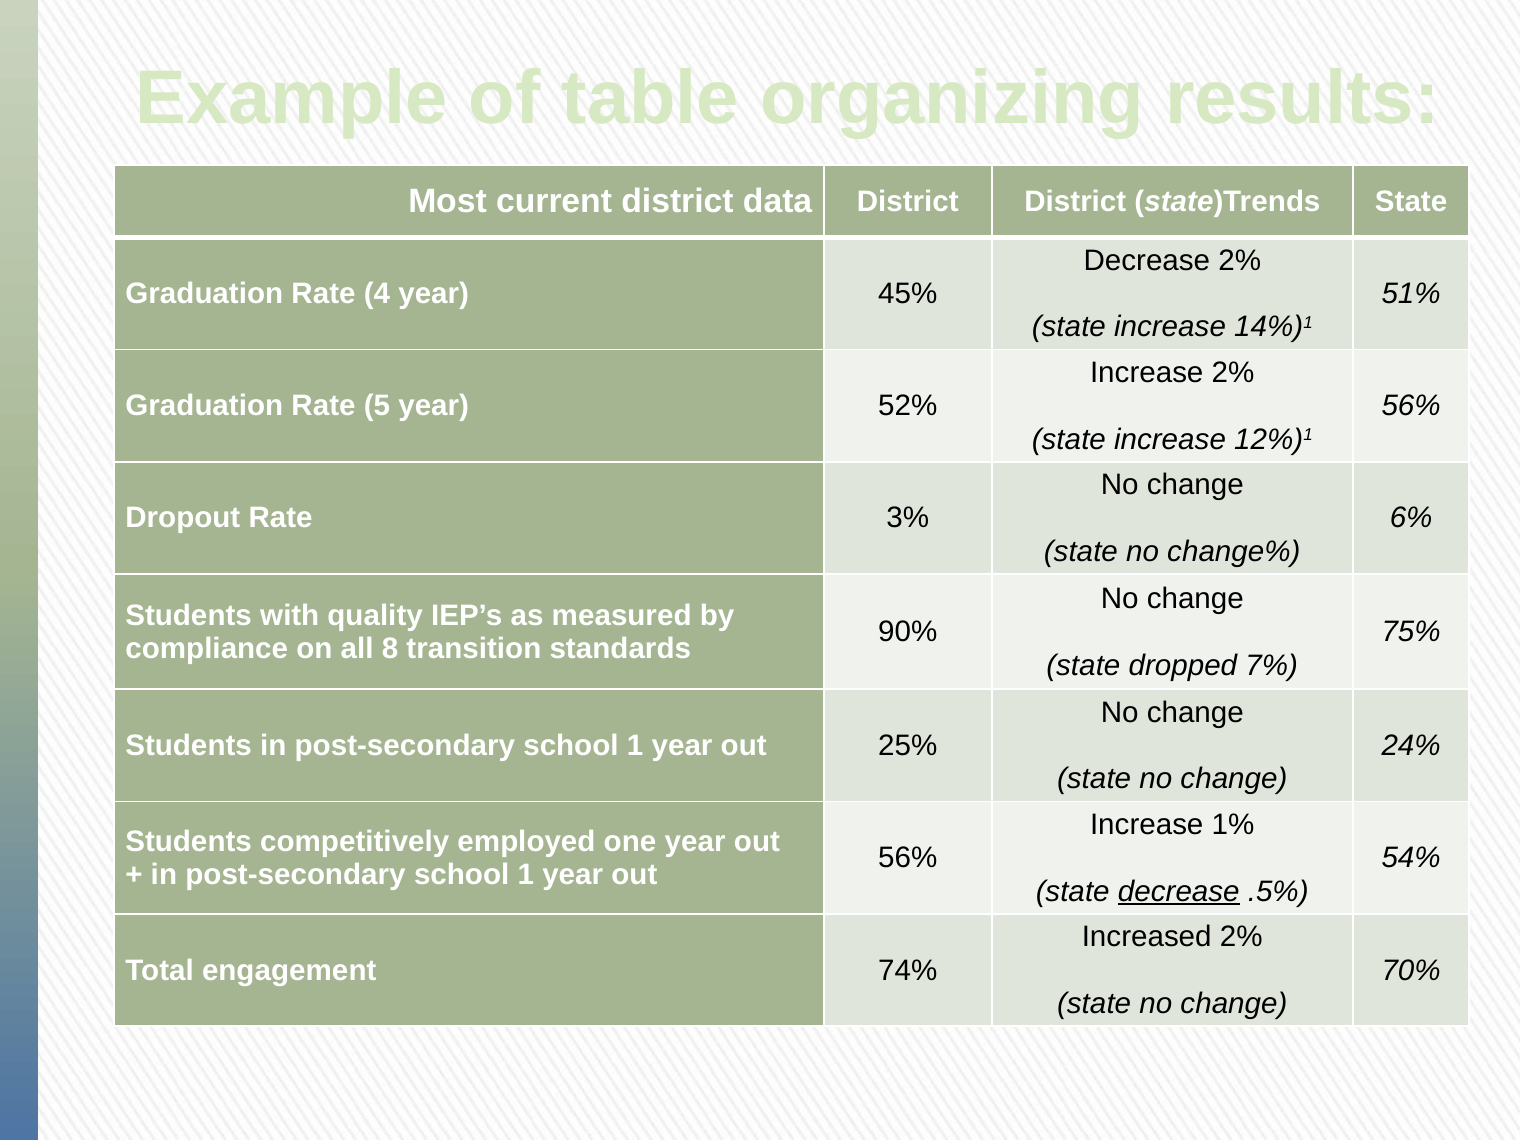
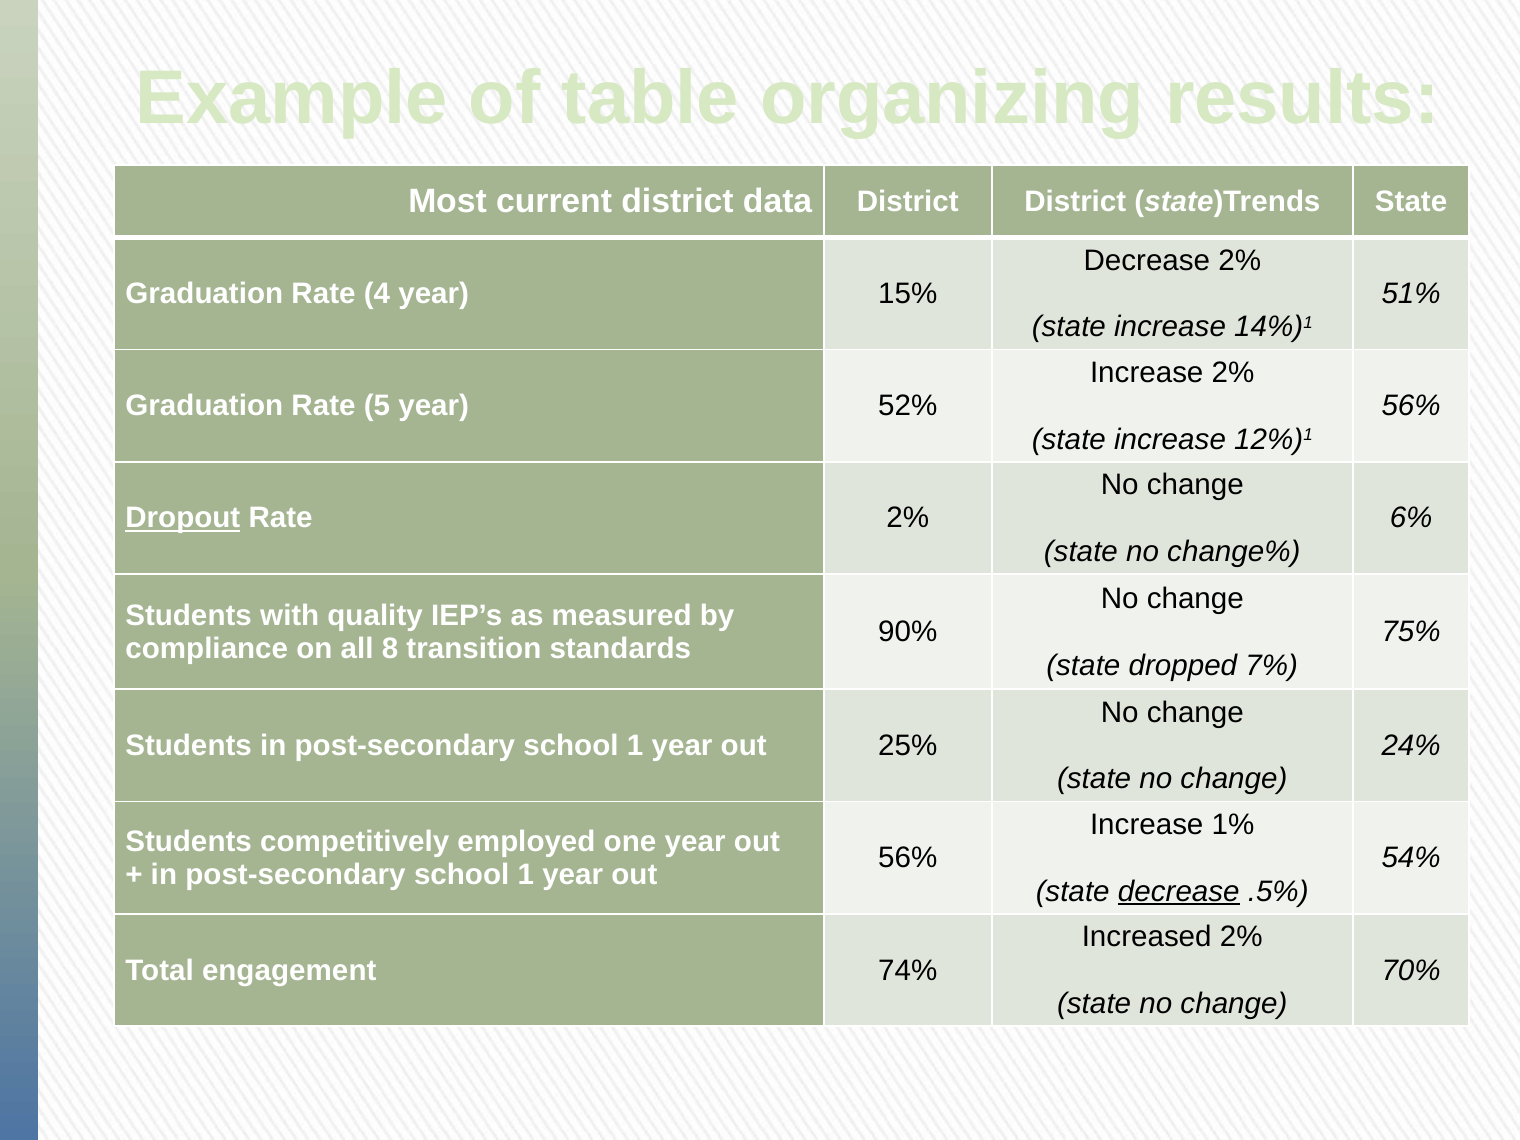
45%: 45% -> 15%
Dropout underline: none -> present
Rate 3%: 3% -> 2%
